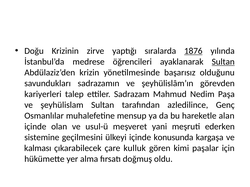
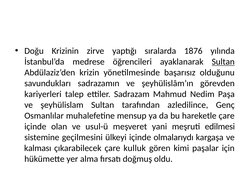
1876 underline: present -> none
hareketle alan: alan -> çare
ederken: ederken -> edilmesi
konusunda: konusunda -> olmalarıydı
